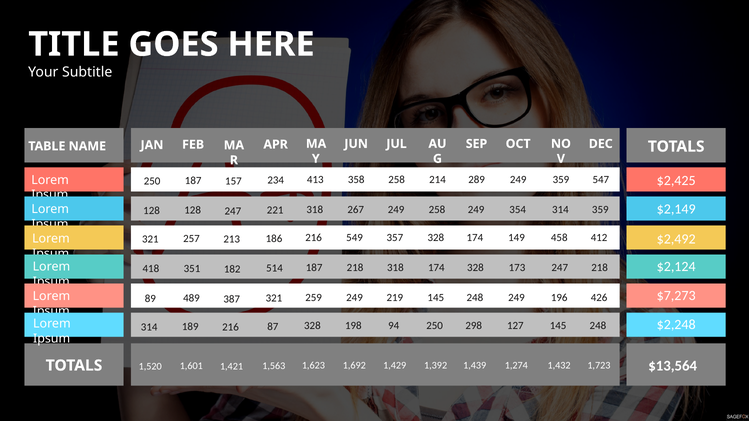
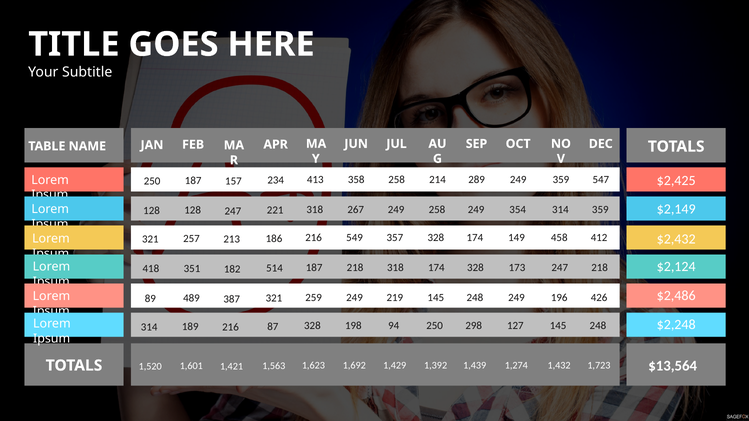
$2,492: $2,492 -> $2,432
$7,273: $7,273 -> $2,486
